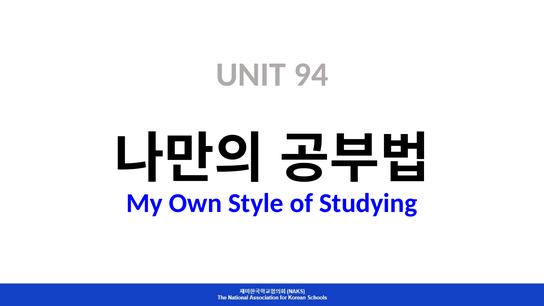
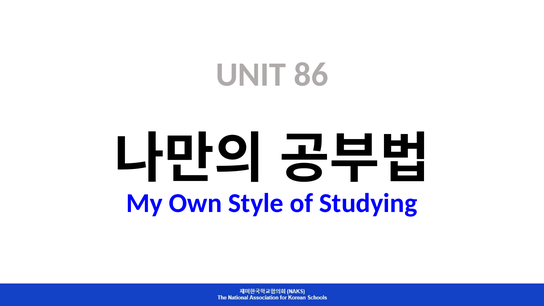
94: 94 -> 86
